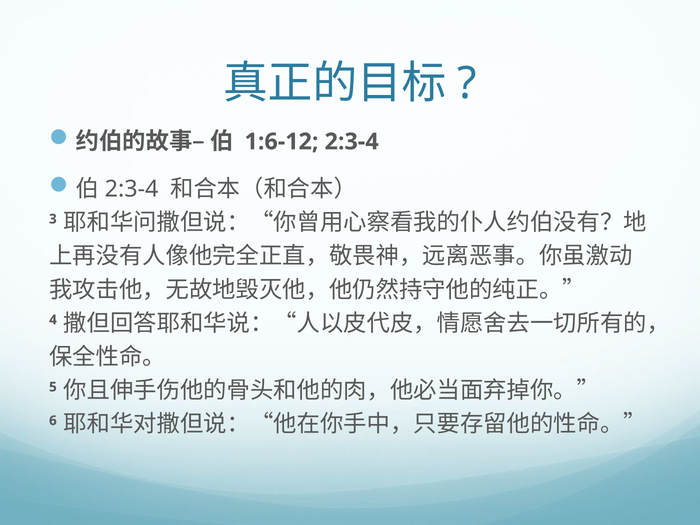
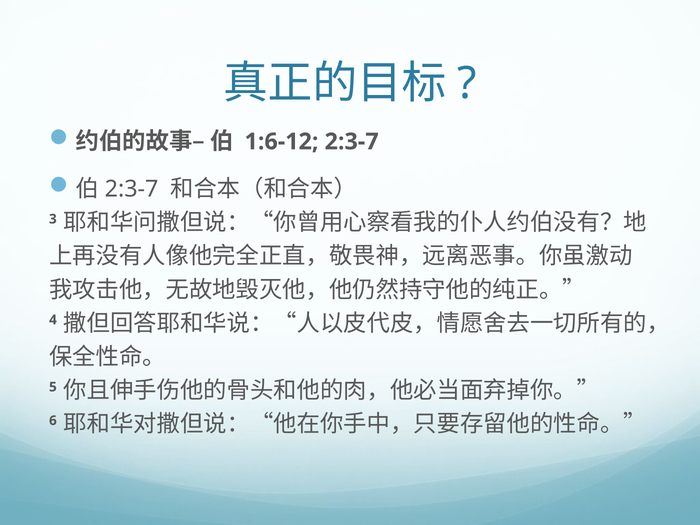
1:6-12 2:3-4: 2:3-4 -> 2:3-7
2:3-4 at (132, 189): 2:3-4 -> 2:3-7
